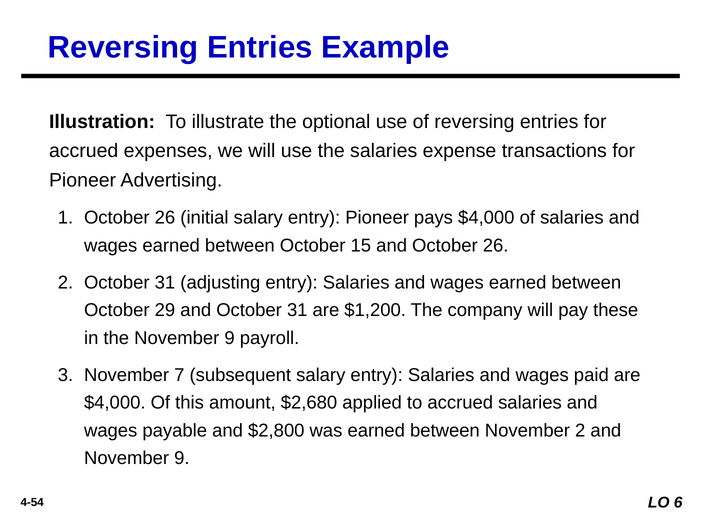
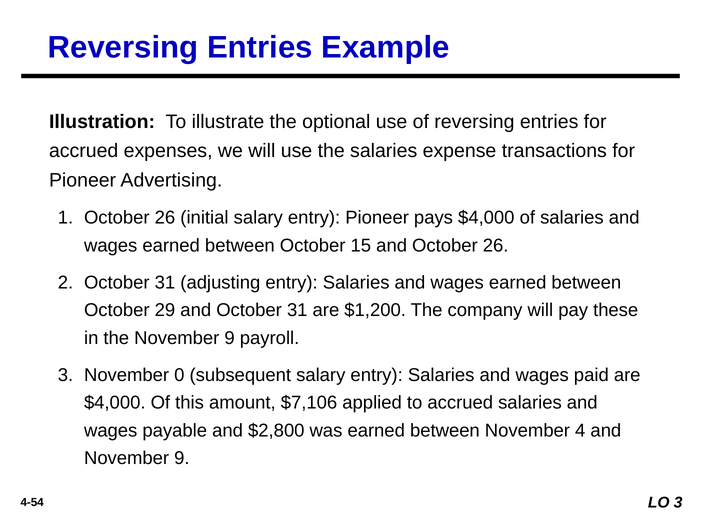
7: 7 -> 0
$2,680: $2,680 -> $7,106
November 2: 2 -> 4
LO 6: 6 -> 3
